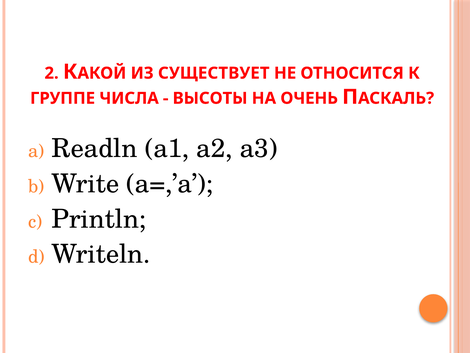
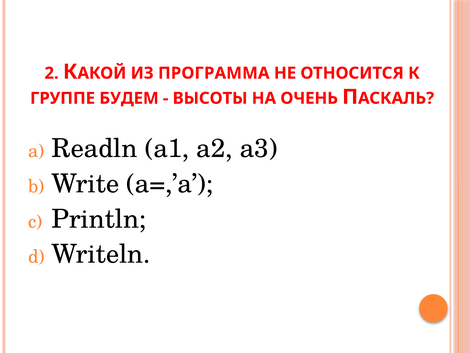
СУЩЕСТВУЕТ: СУЩЕСТВУЕТ -> ПРОГРАММА
ЧИСЛА: ЧИСЛА -> БУДЕМ
